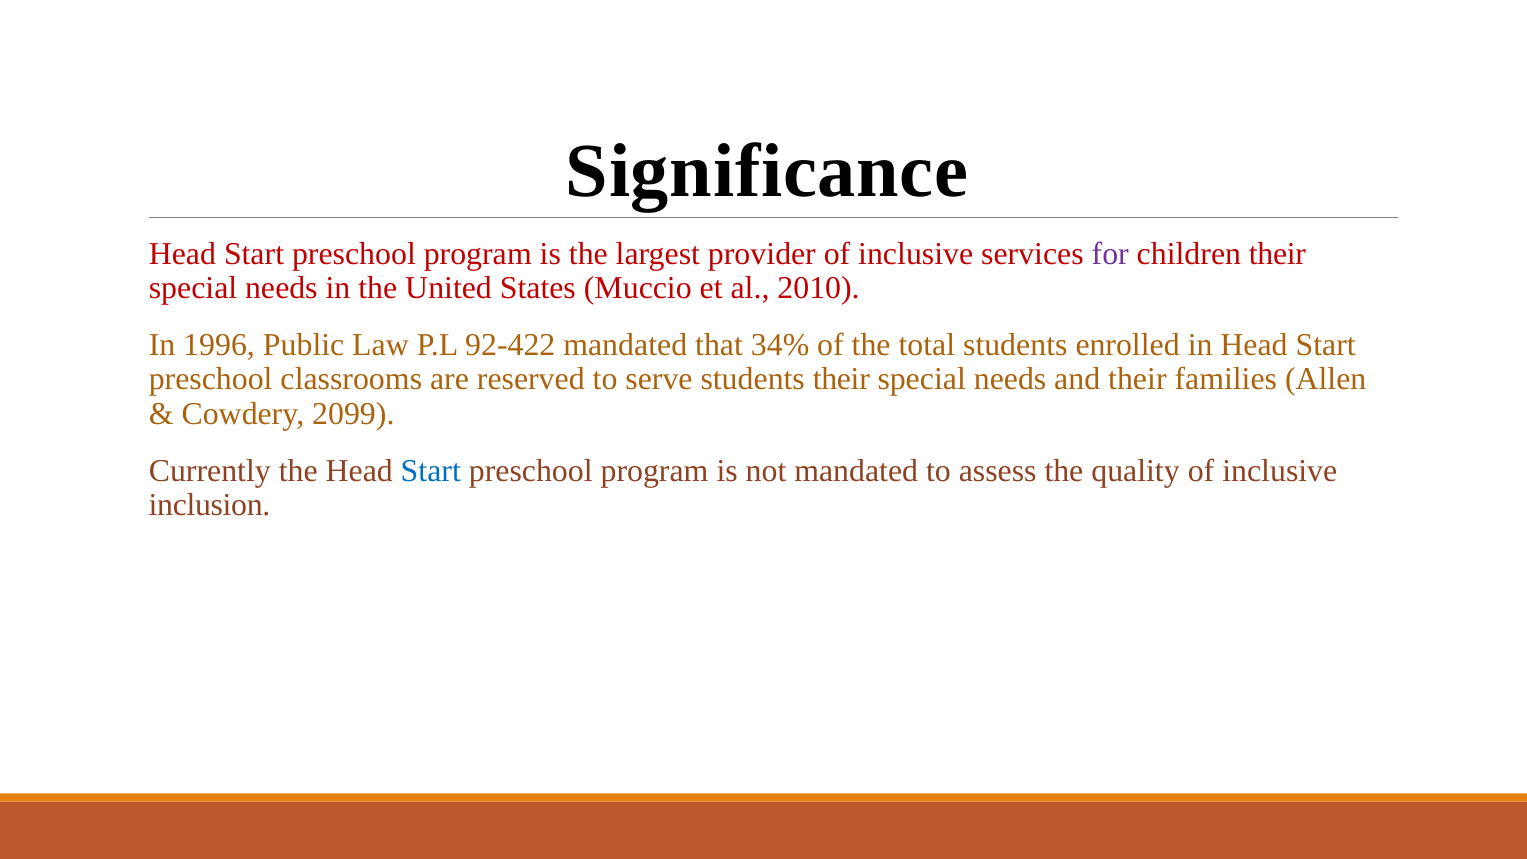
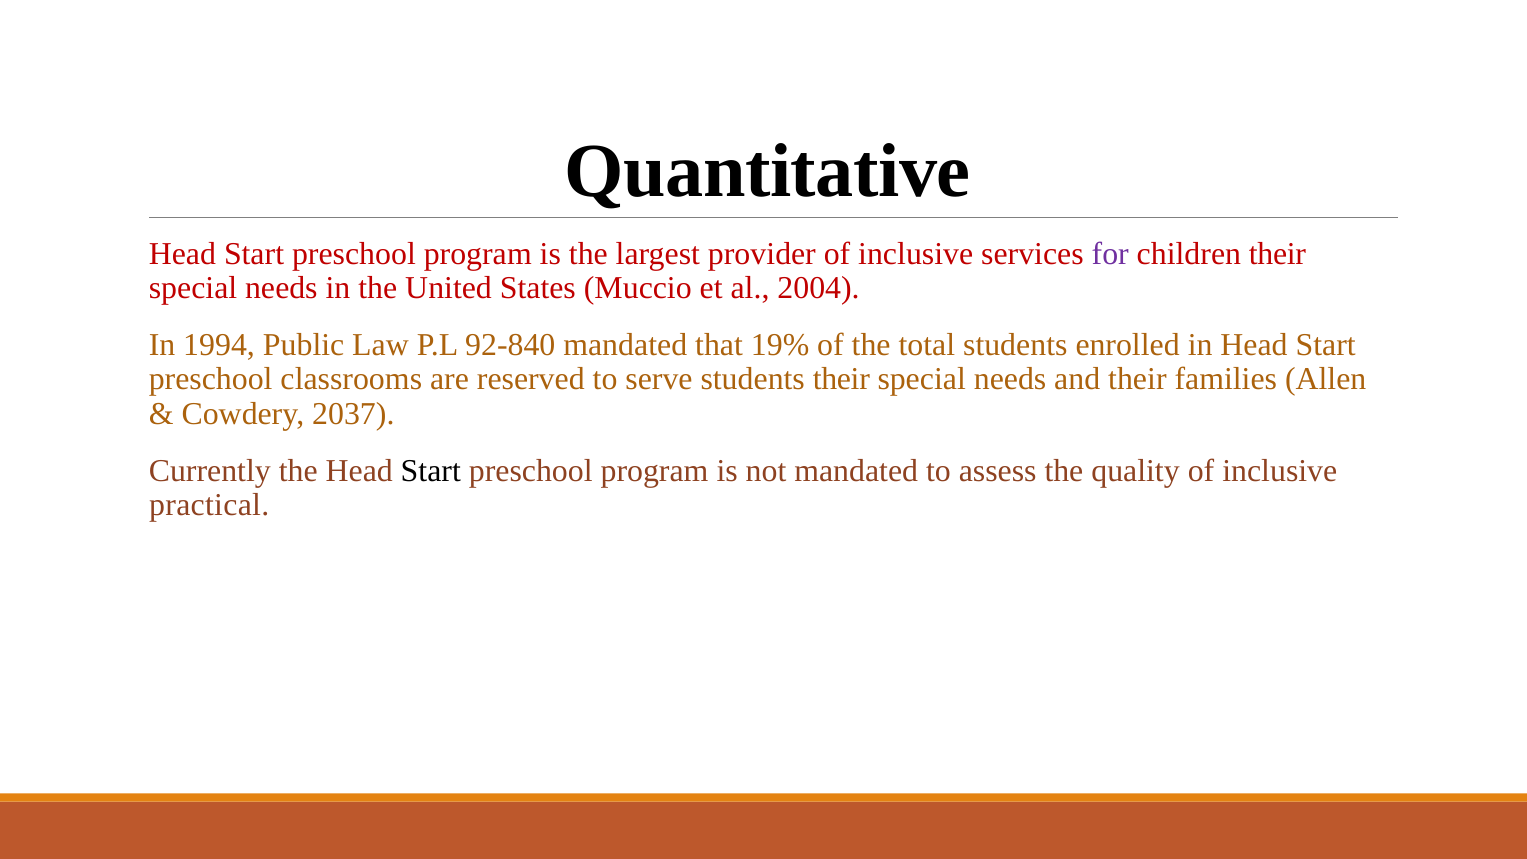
Significance: Significance -> Quantitative
2010: 2010 -> 2004
1996: 1996 -> 1994
92-422: 92-422 -> 92-840
34%: 34% -> 19%
2099: 2099 -> 2037
Start at (431, 470) colour: blue -> black
inclusion: inclusion -> practical
